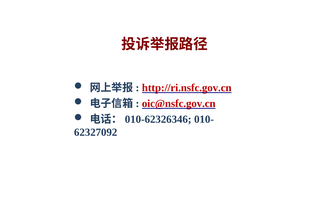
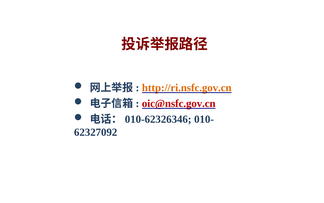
http://ri.nsfc.gov.cn colour: red -> orange
